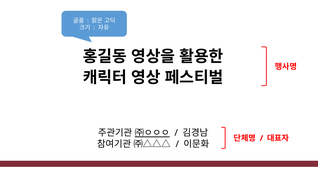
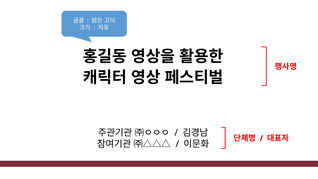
㈜ㅇㅇㅇ underline: present -> none
